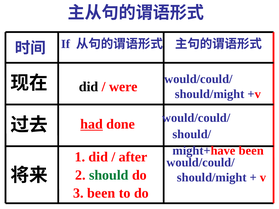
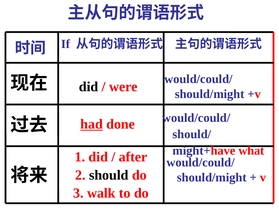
been at (251, 151): been -> what
should colour: green -> black
3 been: been -> walk
